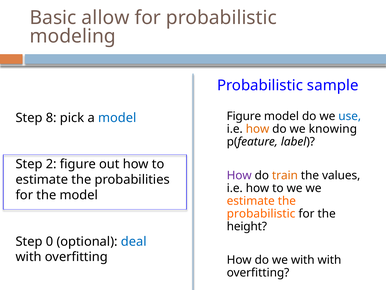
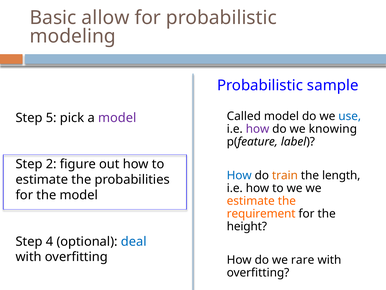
Figure at (244, 116): Figure -> Called
8: 8 -> 5
model at (117, 118) colour: blue -> purple
how at (258, 129) colour: orange -> purple
How at (239, 175) colour: purple -> blue
values: values -> length
probabilistic at (261, 213): probabilistic -> requirement
0: 0 -> 4
we with: with -> rare
